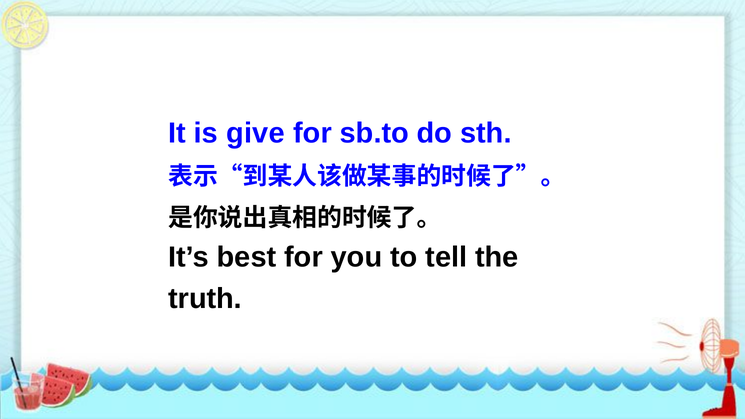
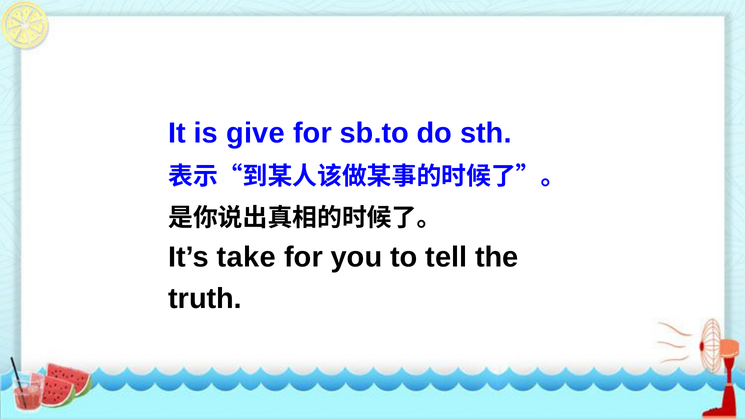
best: best -> take
